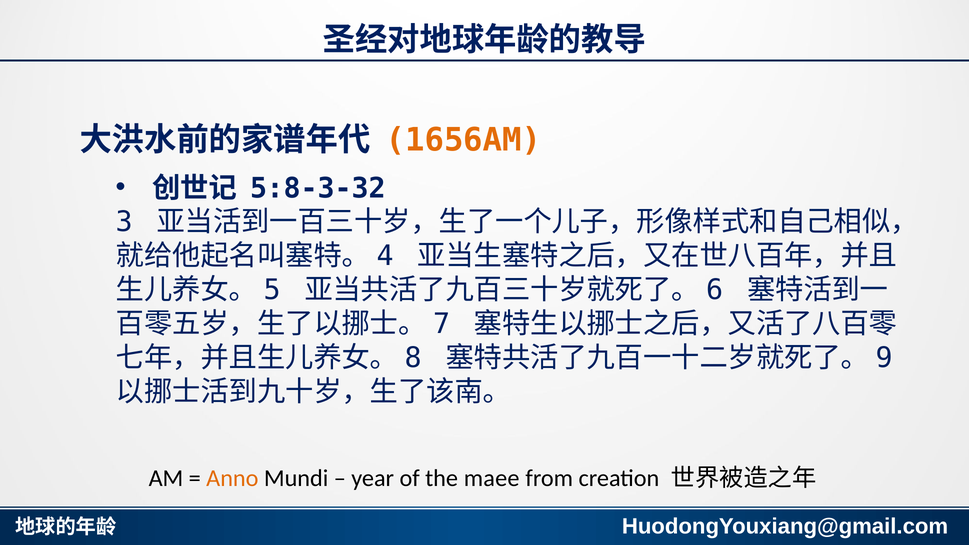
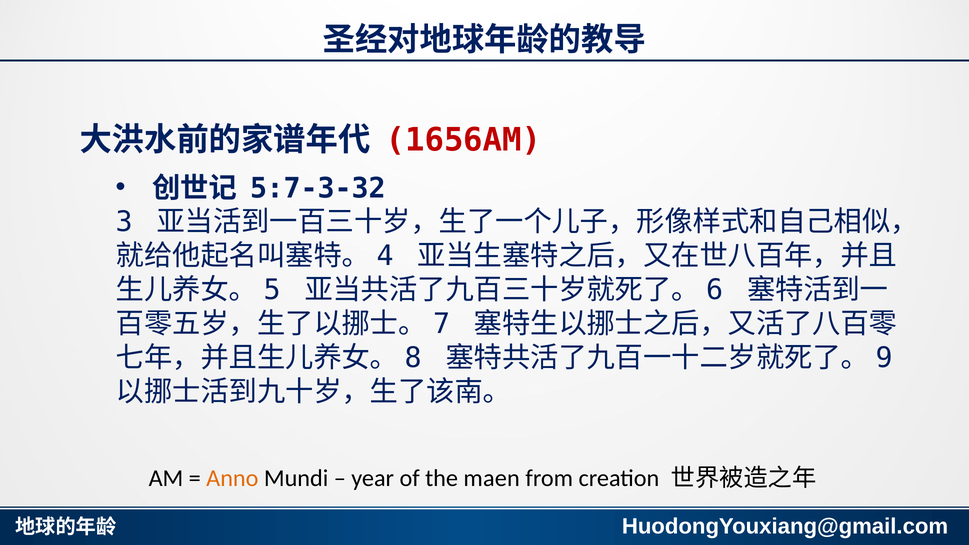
1656AM colour: orange -> red
5:8-3-32: 5:8-3-32 -> 5:7-3-32
maee: maee -> maen
